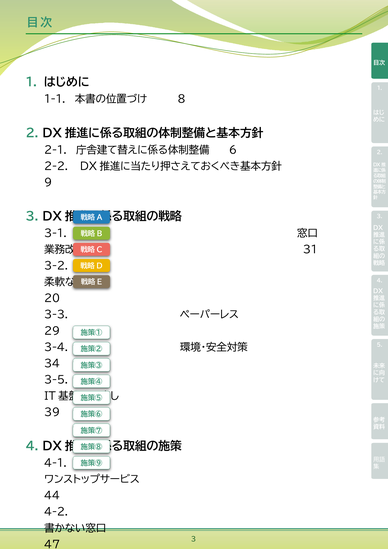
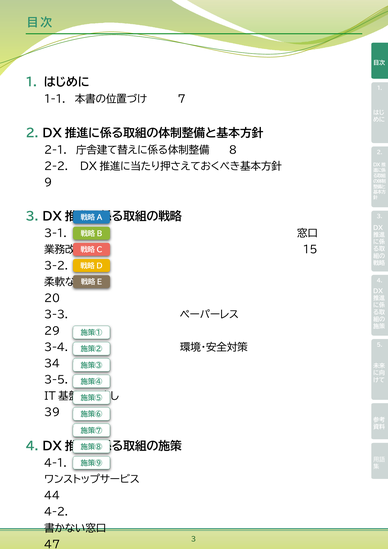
8: 8 -> 7
6: 6 -> 8
31: 31 -> 15
